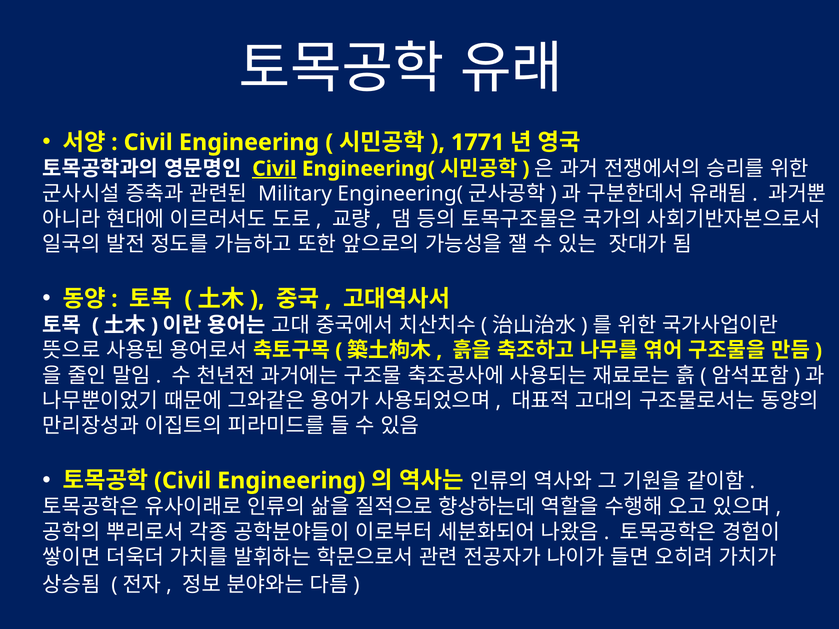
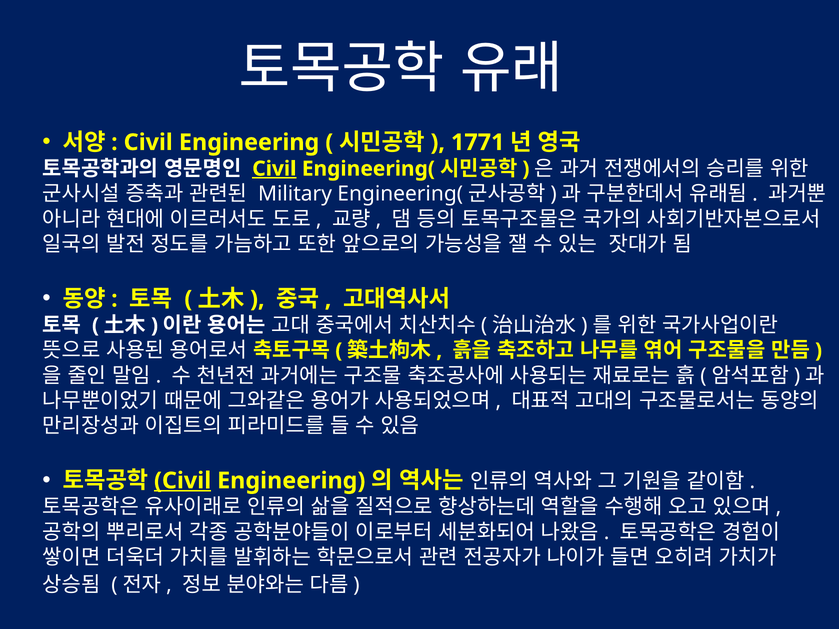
Civil at (183, 481) underline: none -> present
